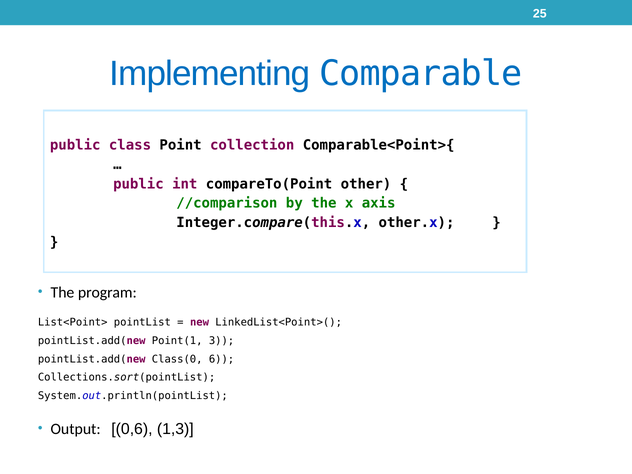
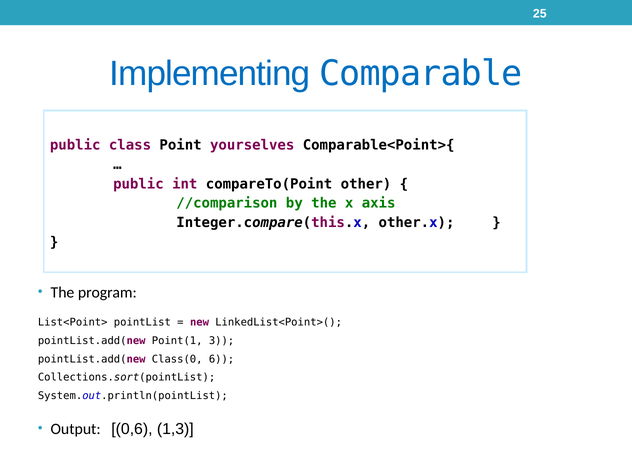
collection: collection -> yourselves
